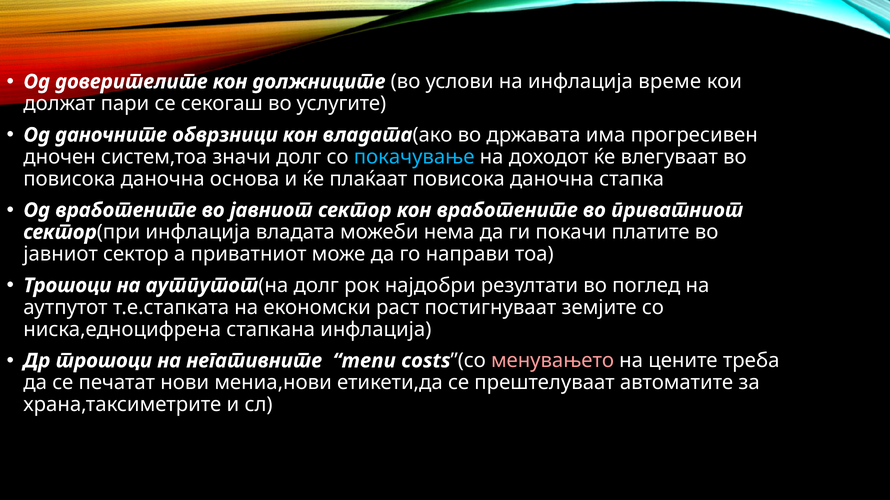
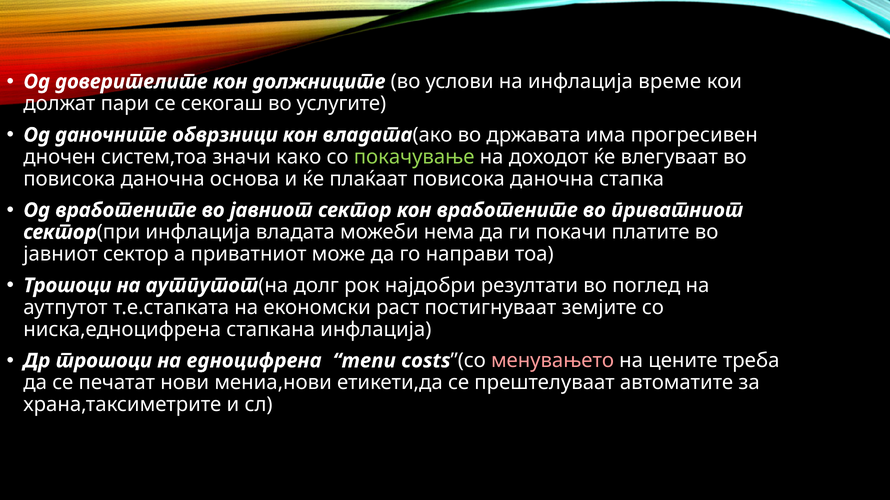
значи долг: долг -> како
покачување colour: light blue -> light green
негативните: негативните -> едноцифрена
